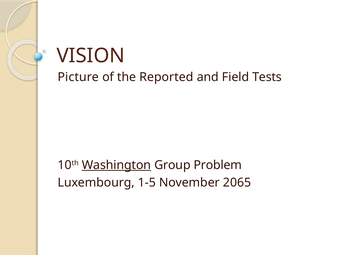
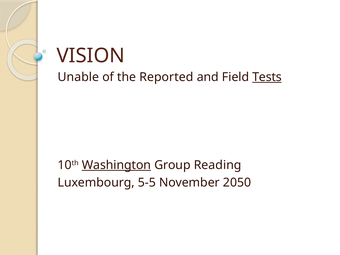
Picture: Picture -> Unable
Tests underline: none -> present
Problem: Problem -> Reading
1-5: 1-5 -> 5-5
2065: 2065 -> 2050
